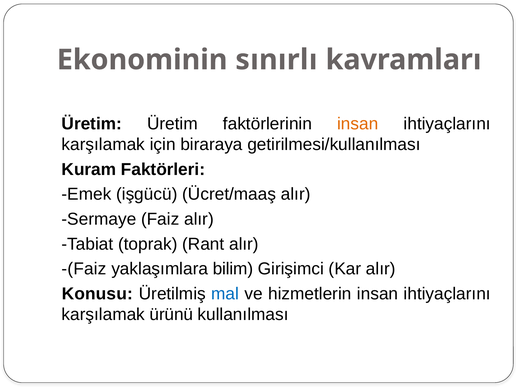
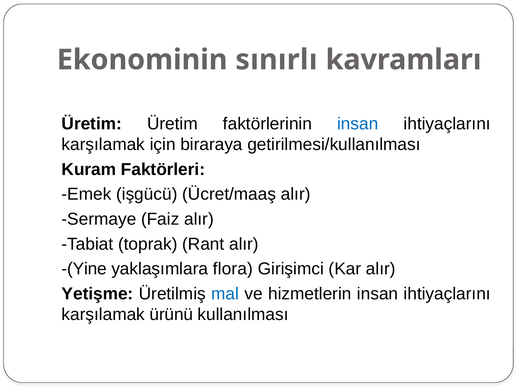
insan at (358, 124) colour: orange -> blue
-(Faiz: -(Faiz -> -(Yine
bilim: bilim -> flora
Konusu: Konusu -> Yetişme
